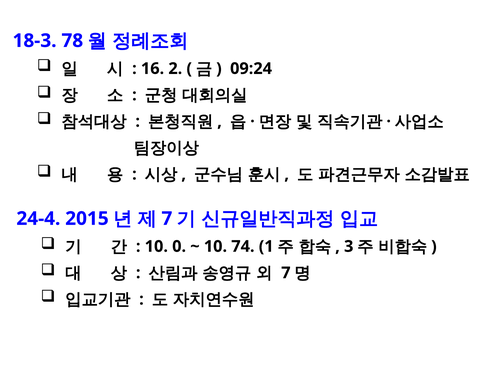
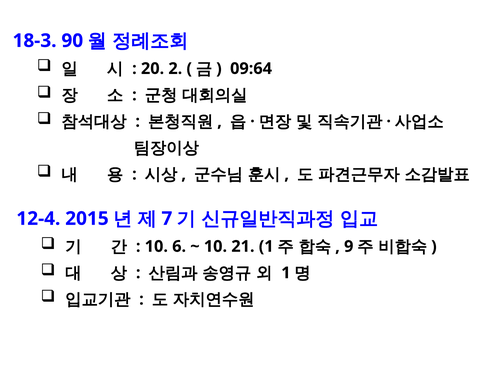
78: 78 -> 90
16: 16 -> 20
09:24: 09:24 -> 09:64
24-4: 24-4 -> 12-4
0: 0 -> 6
74: 74 -> 21
3: 3 -> 9
7 at (286, 273): 7 -> 1
